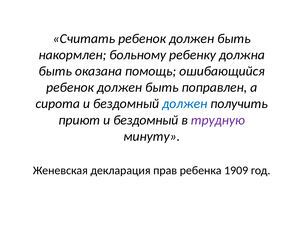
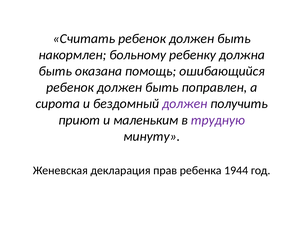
должен at (185, 104) colour: blue -> purple
приют и бездомный: бездомный -> маленьким
1909: 1909 -> 1944
